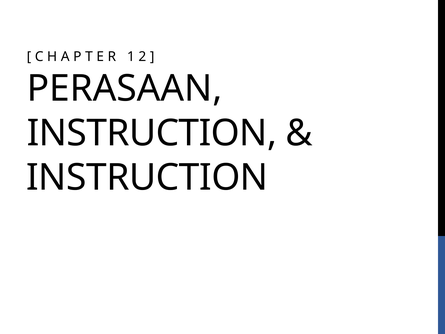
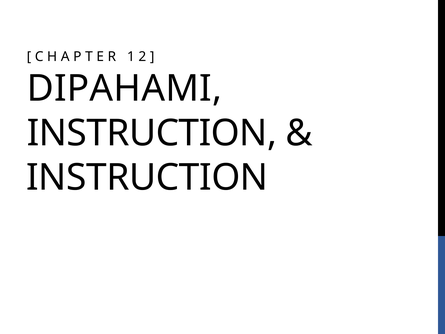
PERASAAN: PERASAAN -> DIPAHAMI
